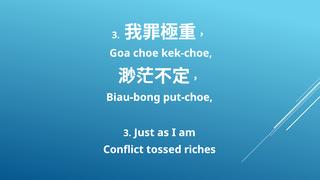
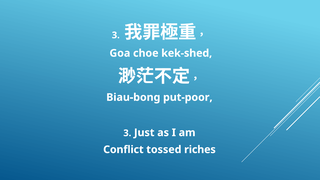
kek-choe: kek-choe -> kek-shed
put-choe: put-choe -> put-poor
